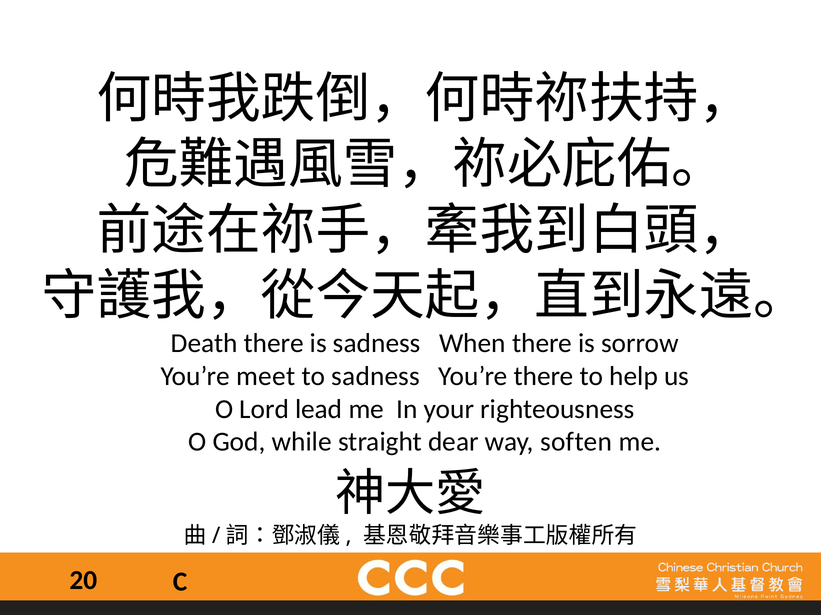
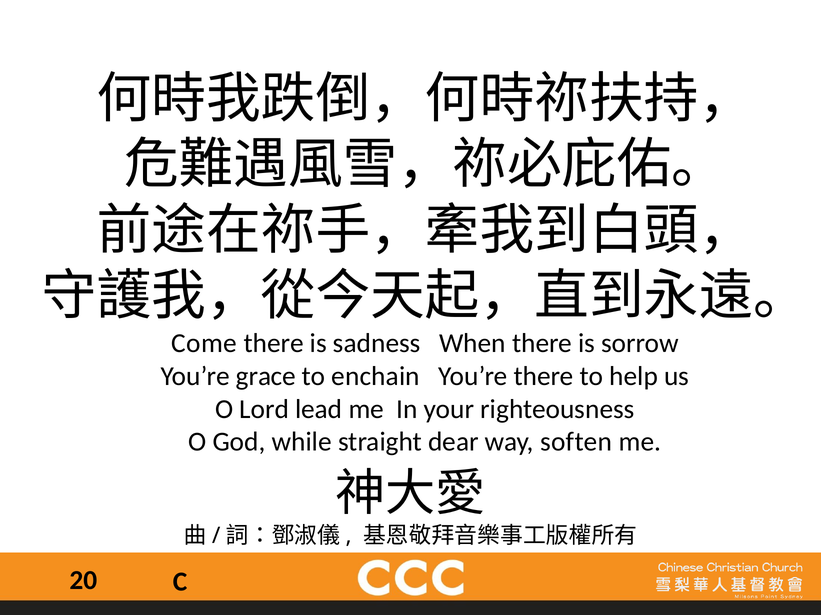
Death: Death -> Come
meet: meet -> grace
to sadness: sadness -> enchain
